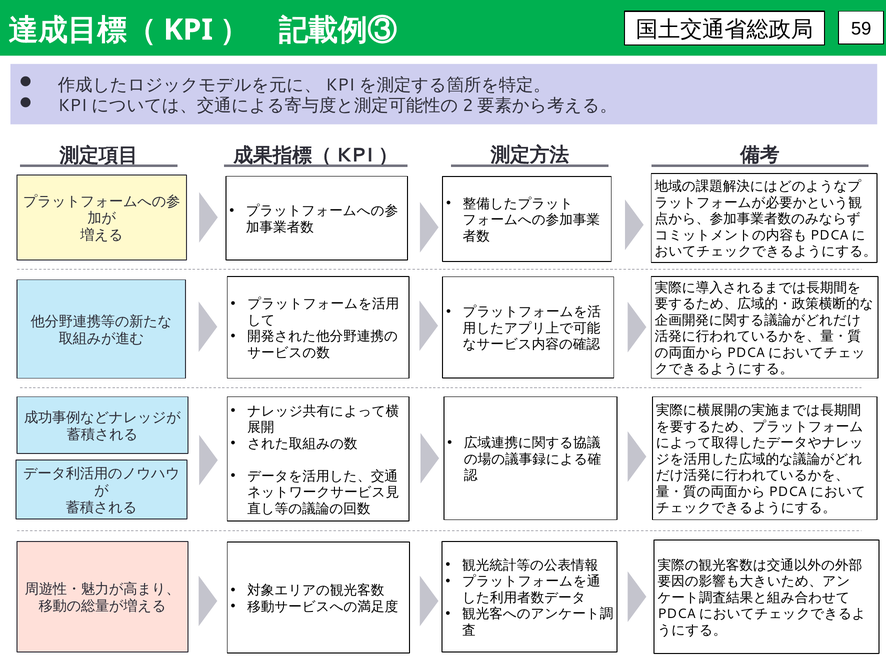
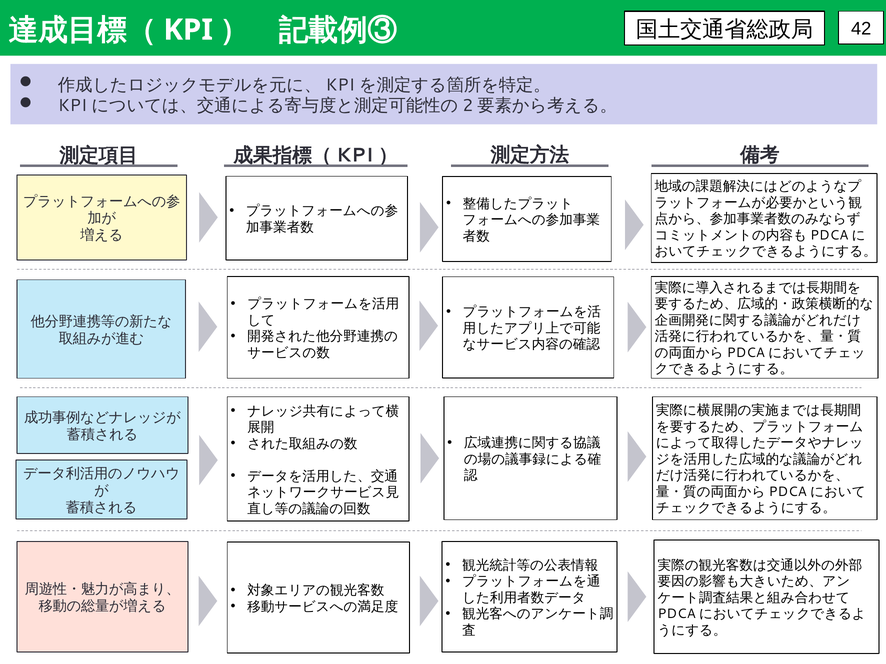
59: 59 -> 42
